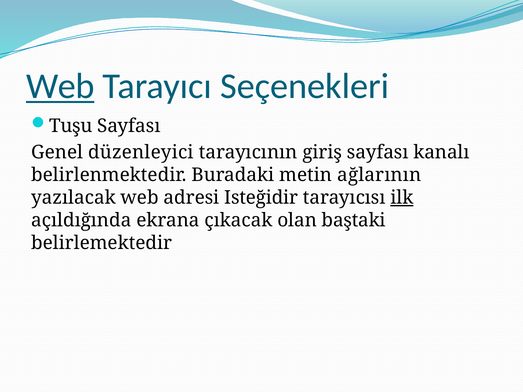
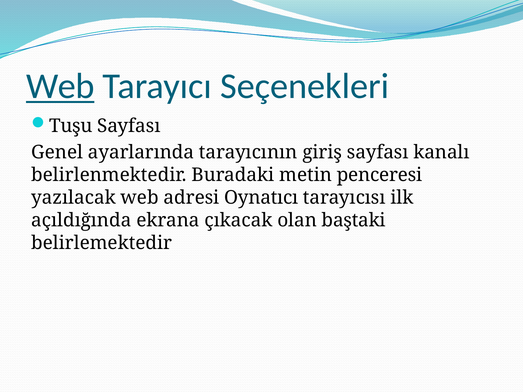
düzenleyici: düzenleyici -> ayarlarında
ağlarının: ağlarının -> penceresi
Isteğidir: Isteğidir -> Oynatıcı
ilk underline: present -> none
